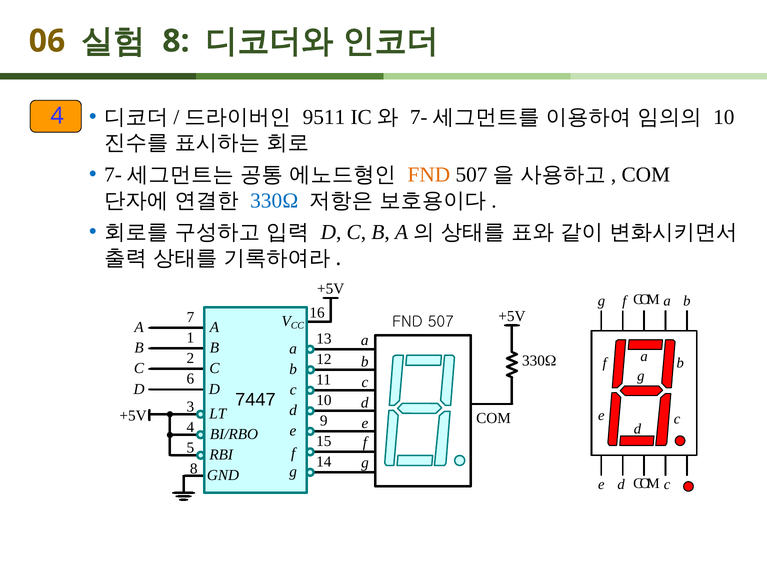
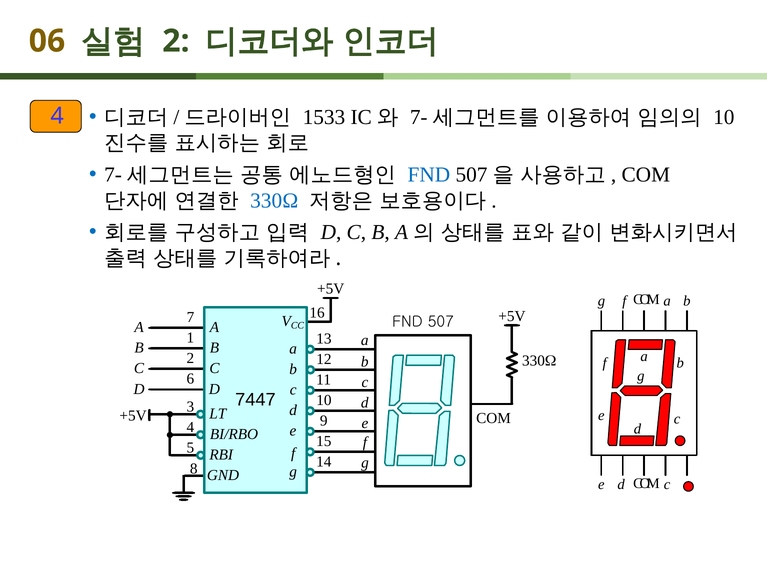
8 at (176, 41): 8 -> 2
9511: 9511 -> 1533
FND at (429, 175) colour: orange -> blue
